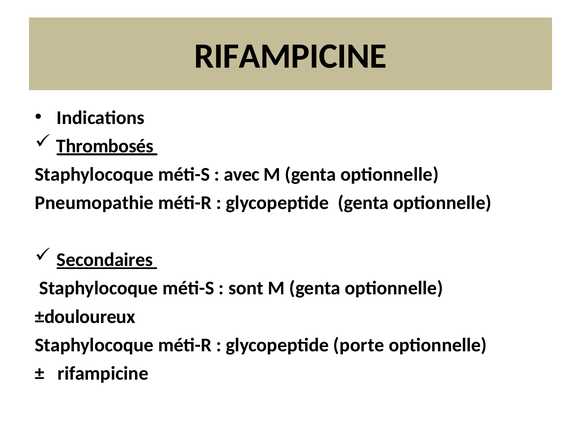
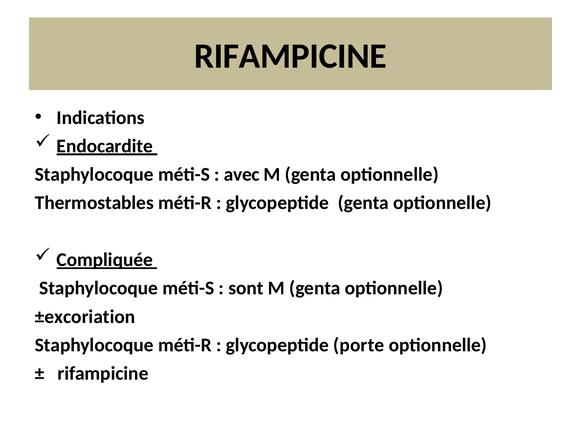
Thrombosés: Thrombosés -> Endocardite
Pneumopathie: Pneumopathie -> Thermostables
Secondaires: Secondaires -> Compliquée
±douloureux: ±douloureux -> ±excoriation
